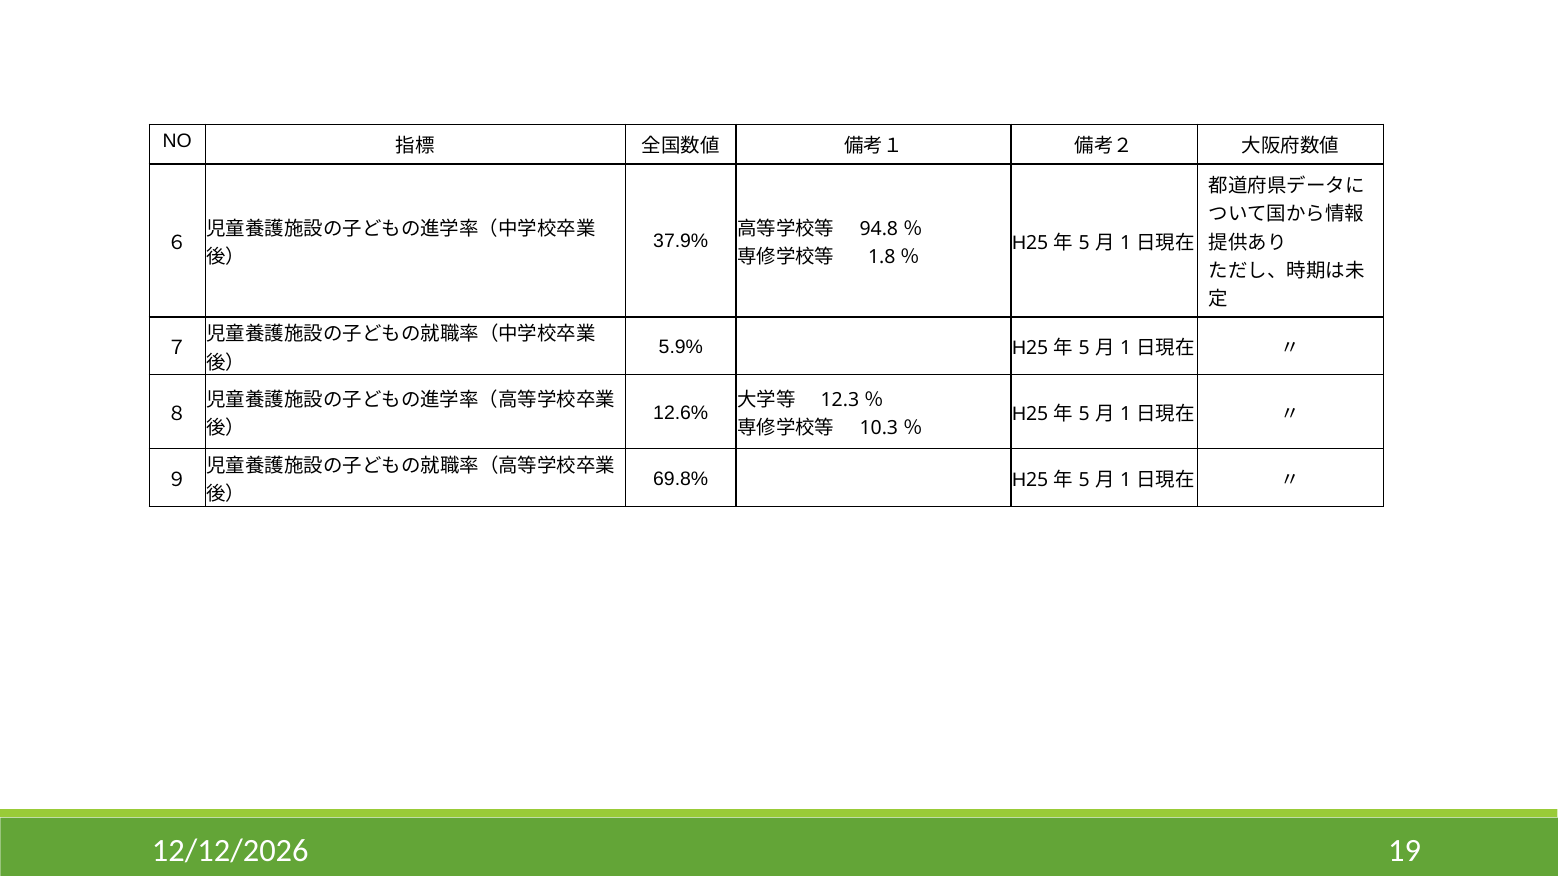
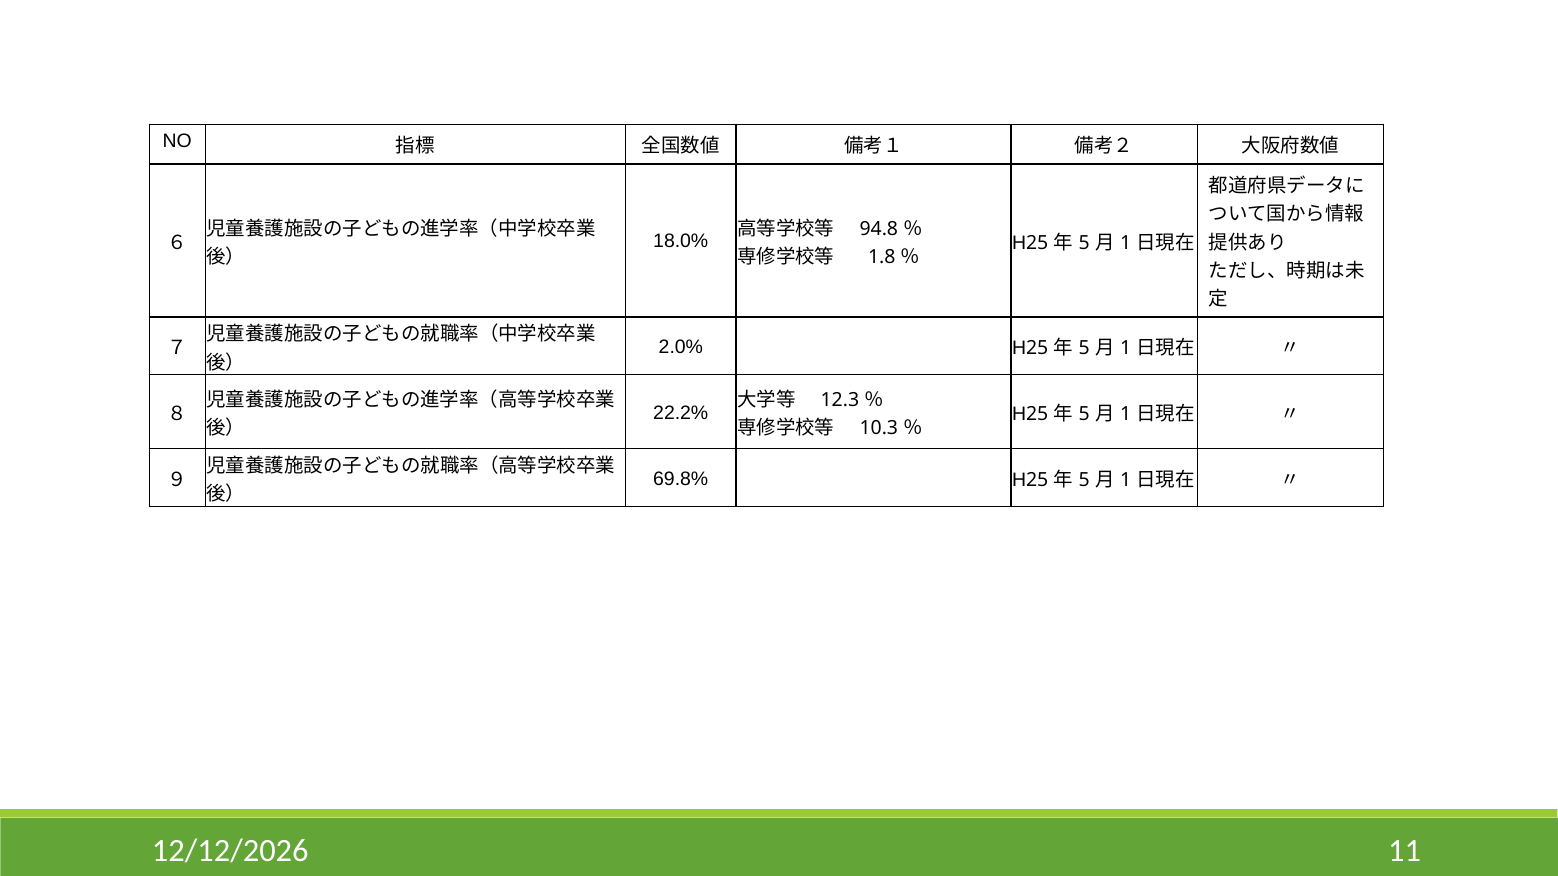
37.9%: 37.9% -> 18.0%
5.9%: 5.9% -> 2.0%
12.6%: 12.6% -> 22.2%
19: 19 -> 11
